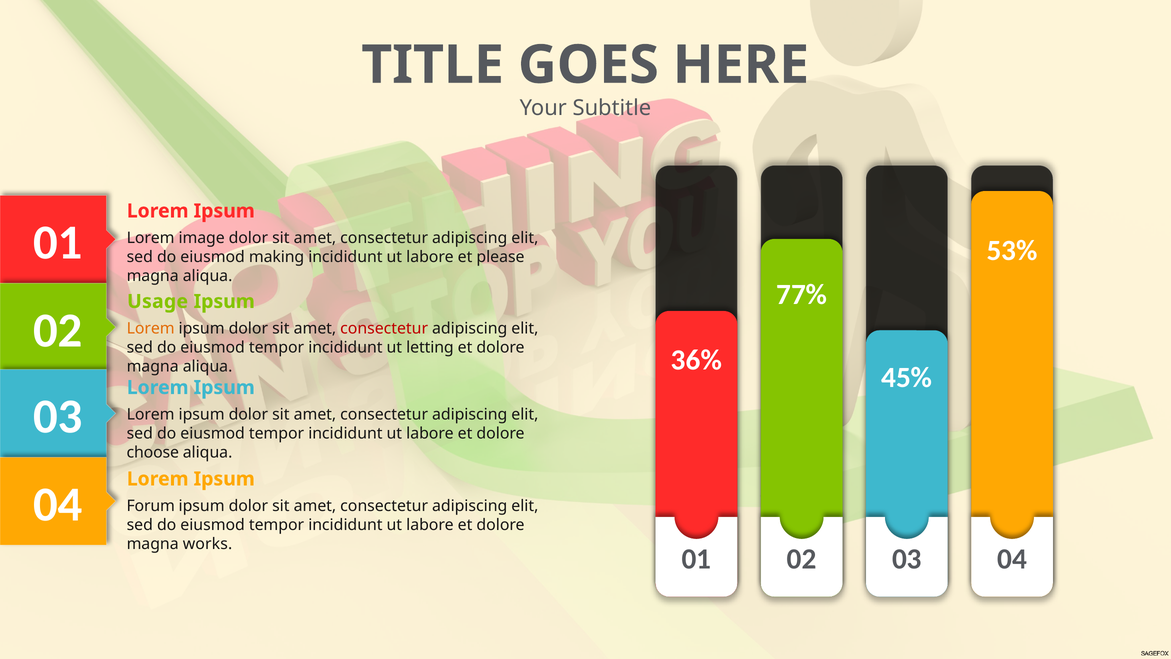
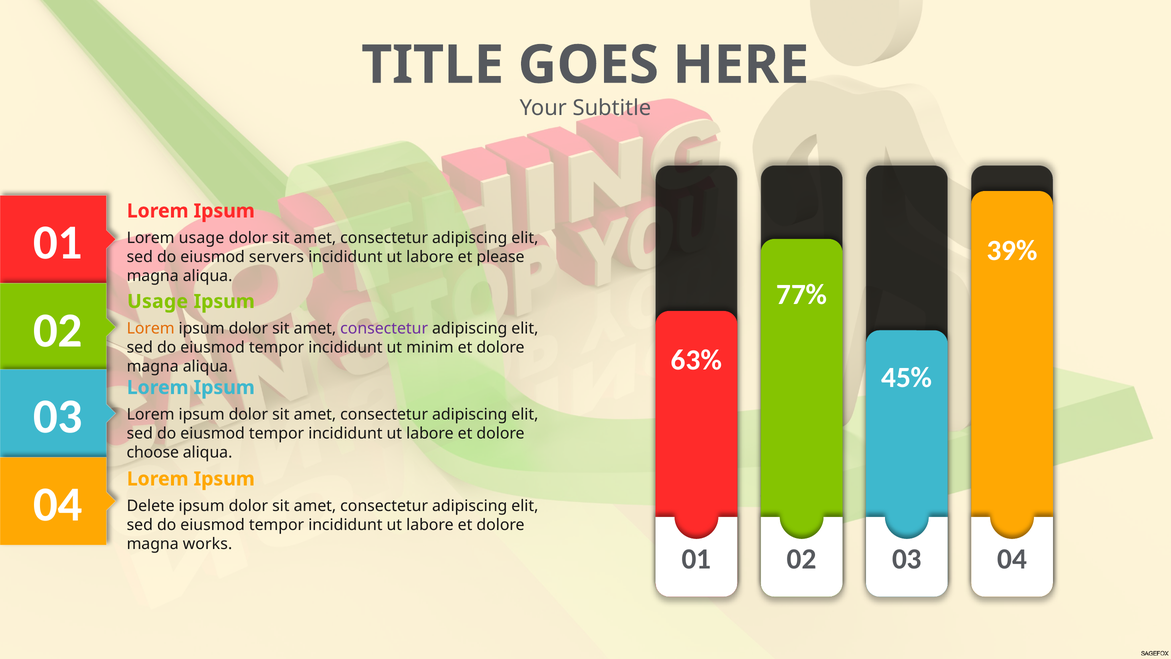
Lorem image: image -> usage
53%: 53% -> 39%
making: making -> servers
consectetur at (384, 328) colour: red -> purple
letting: letting -> minim
36%: 36% -> 63%
Forum: Forum -> Delete
